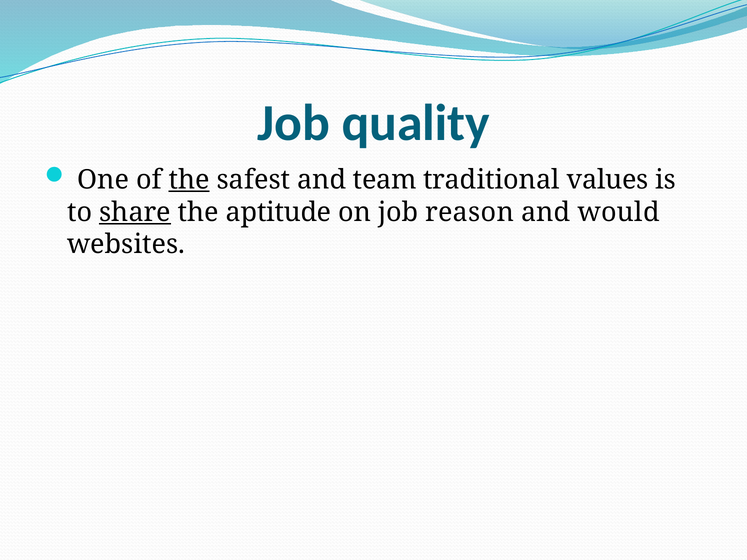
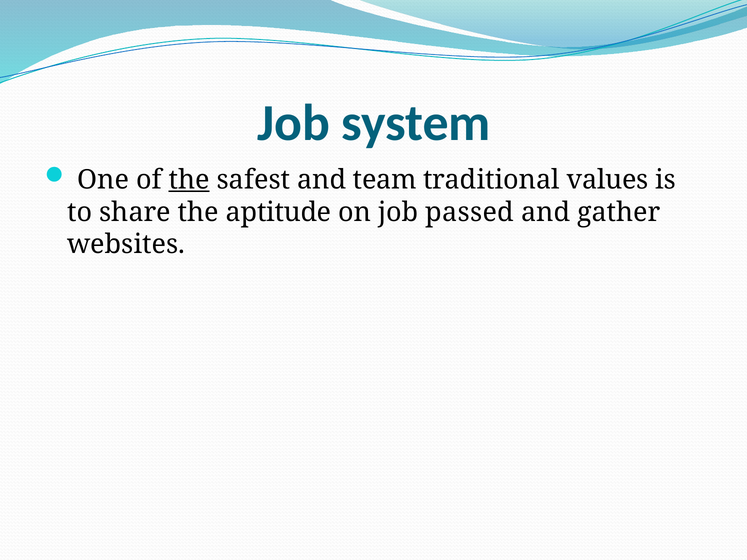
quality: quality -> system
share underline: present -> none
reason: reason -> passed
would: would -> gather
